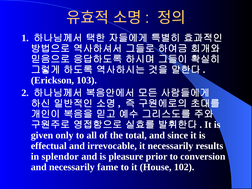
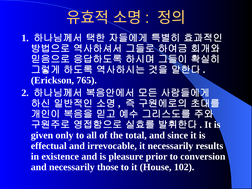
103: 103 -> 765
splendor: splendor -> existence
fame: fame -> those
